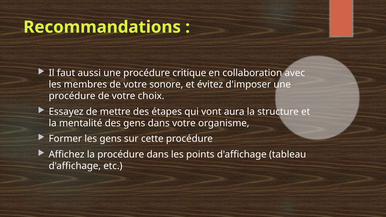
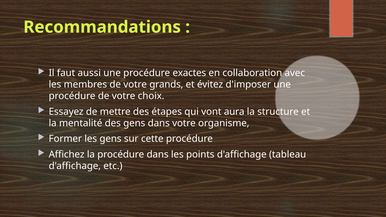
critique: critique -> exactes
sonore: sonore -> grands
